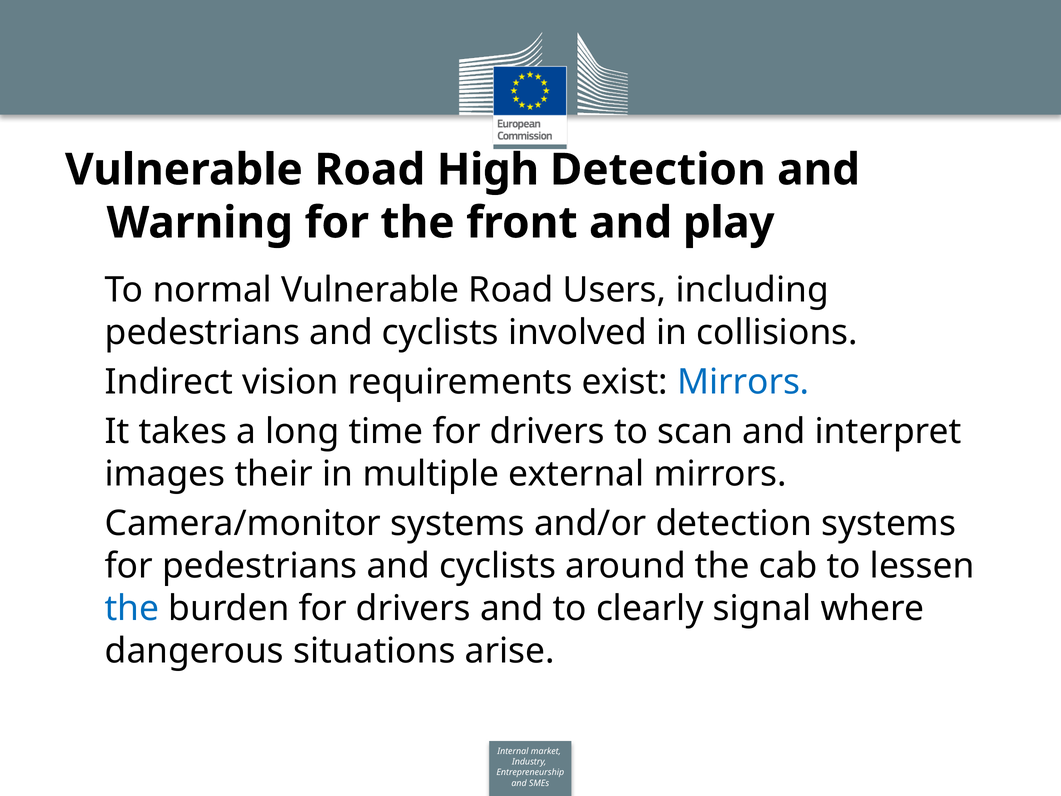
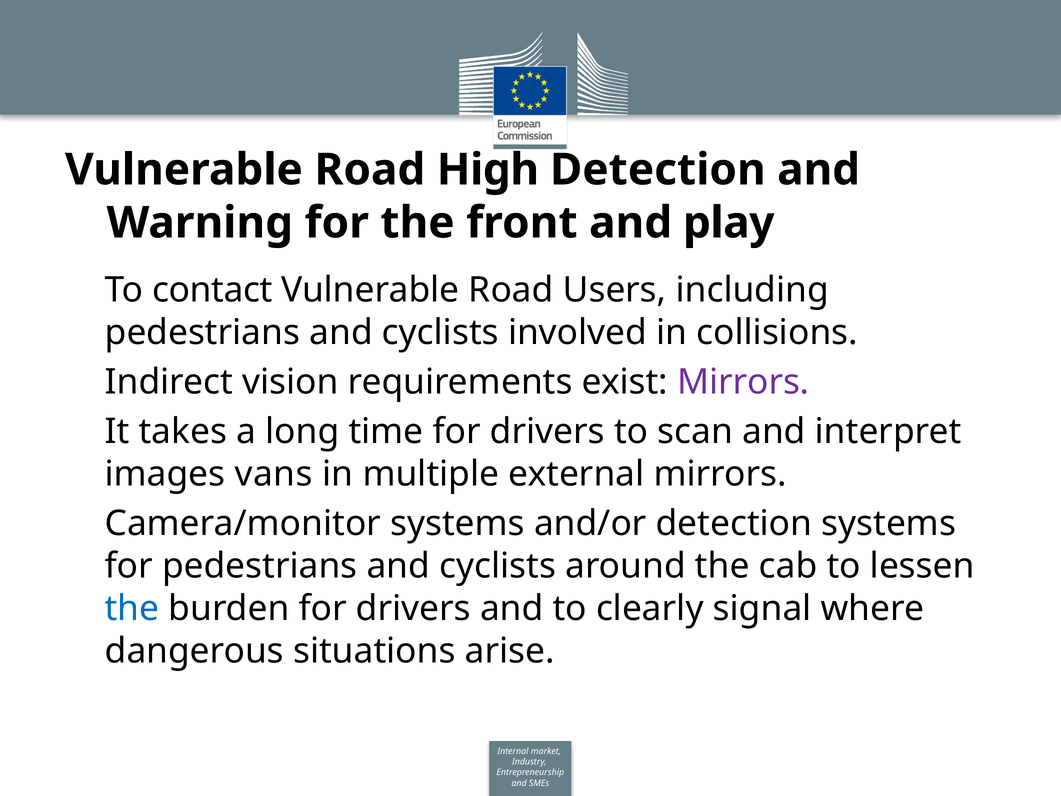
normal: normal -> contact
Mirrors at (743, 382) colour: blue -> purple
their: their -> vans
